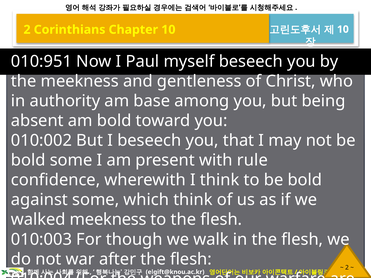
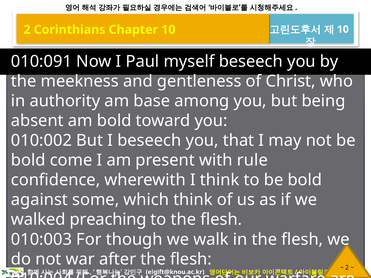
010:951: 010:951 -> 010:091
bold some: some -> come
walked meekness: meekness -> preaching
